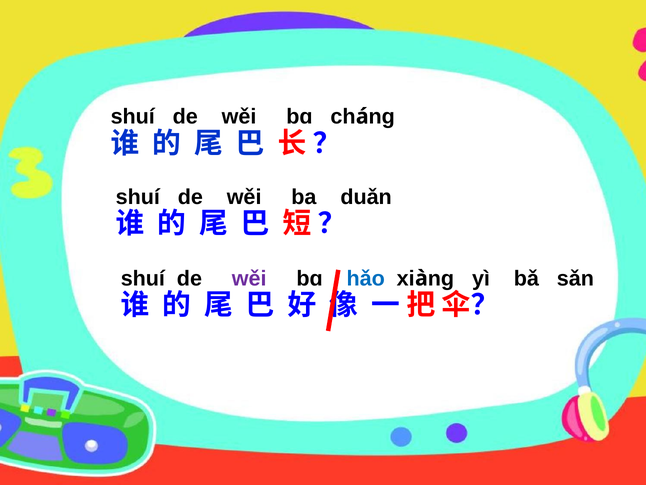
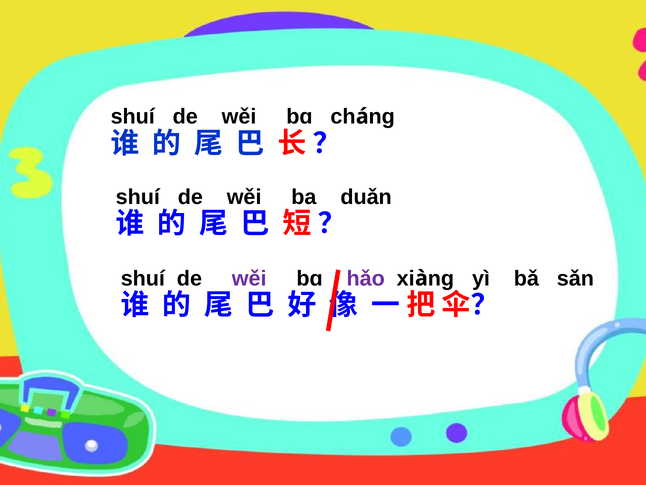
hǎo colour: blue -> purple
